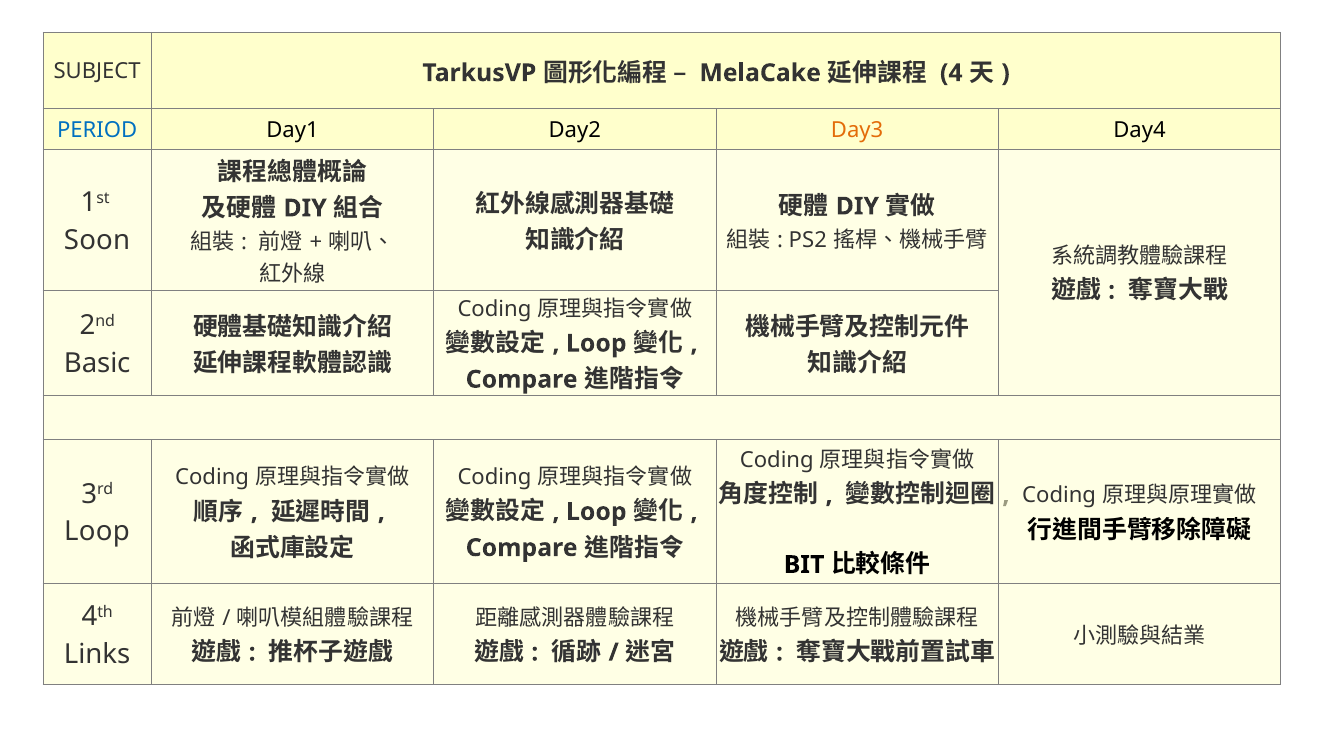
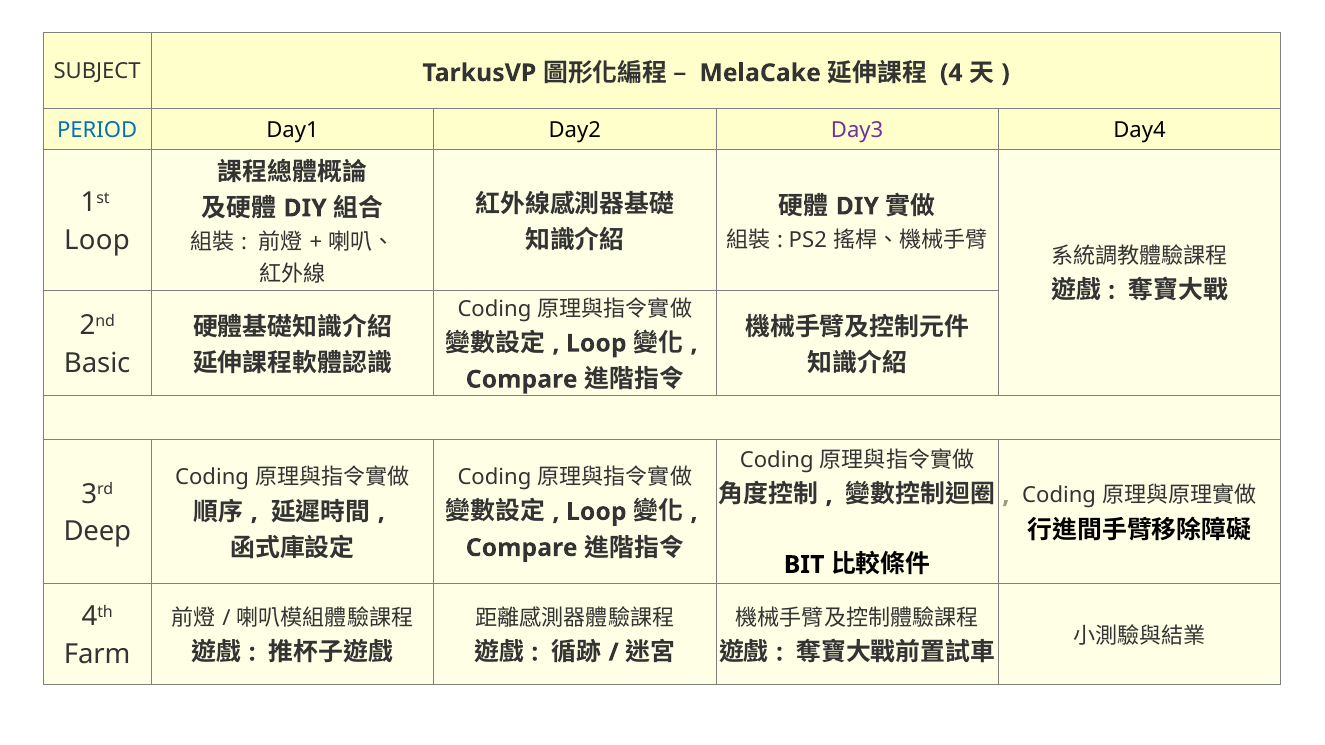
Day3 colour: orange -> purple
Soon at (97, 240): Soon -> Loop
Loop at (97, 532): Loop -> Deep
Links: Links -> Farm
